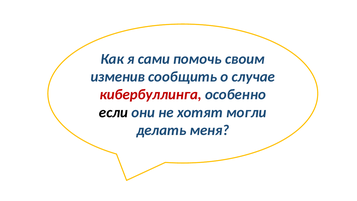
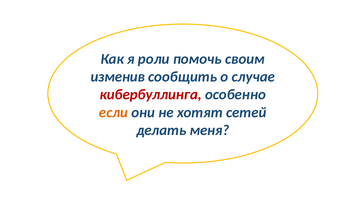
сами: сами -> роли
если colour: black -> orange
могли: могли -> сетей
